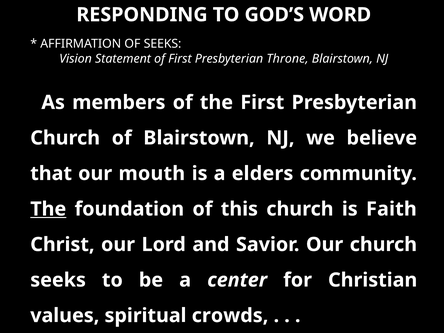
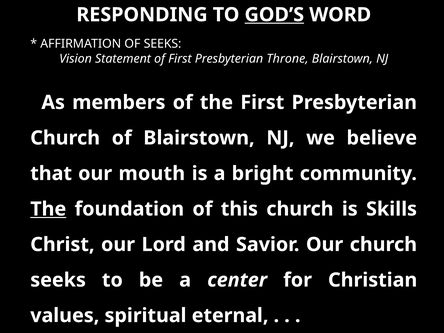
GOD’S underline: none -> present
elders: elders -> bright
Faith: Faith -> Skills
crowds: crowds -> eternal
